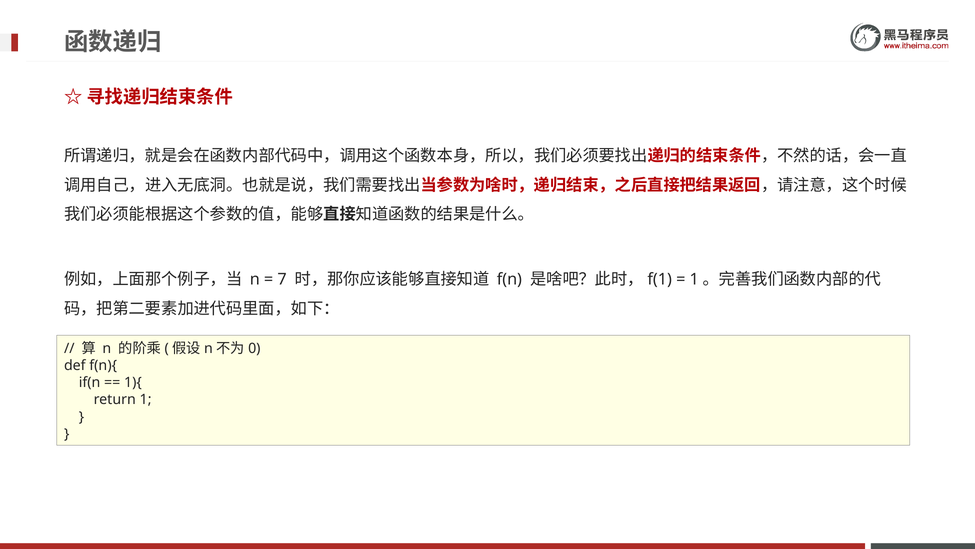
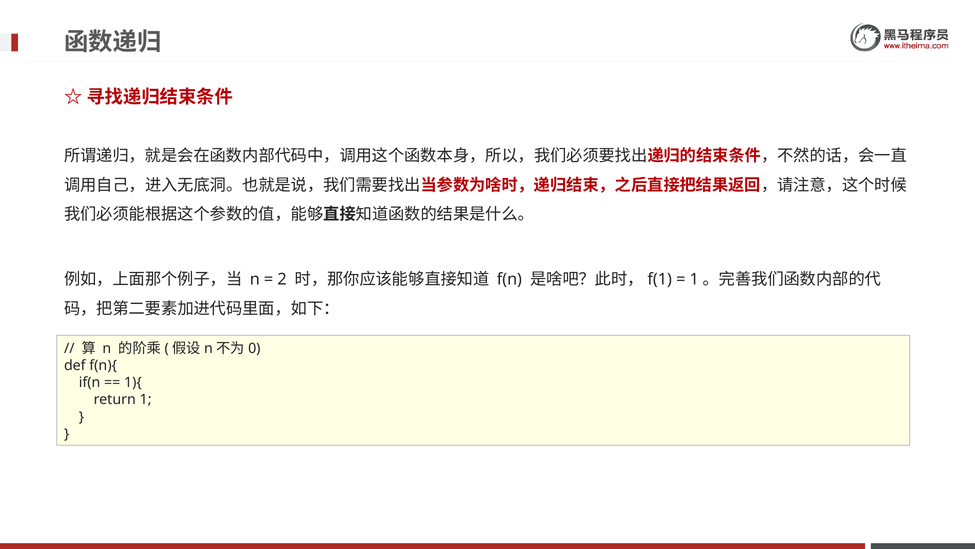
7: 7 -> 2
